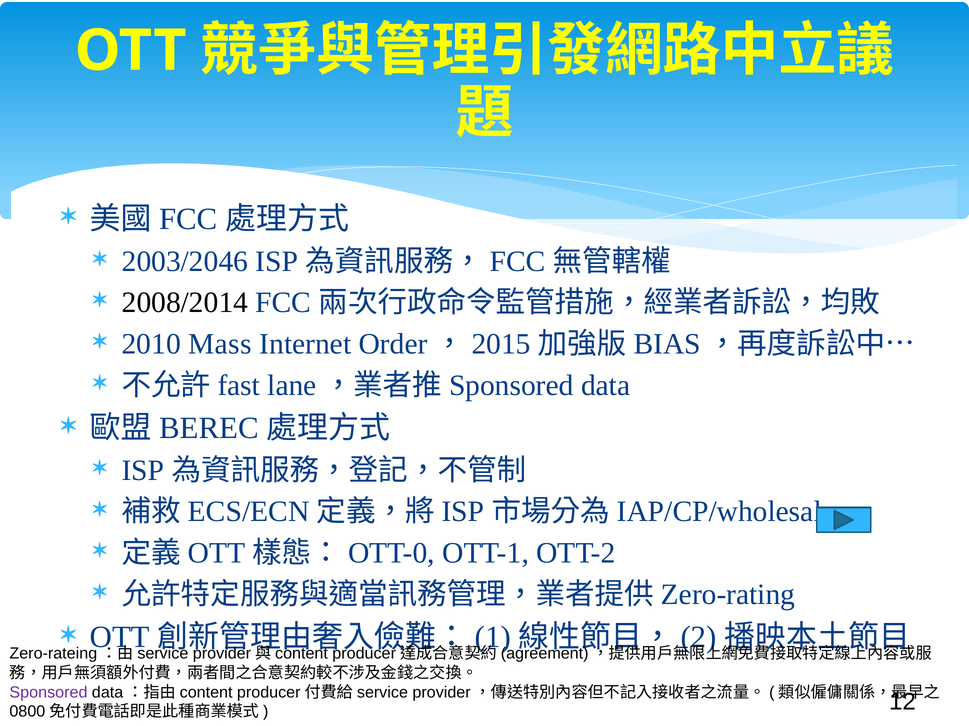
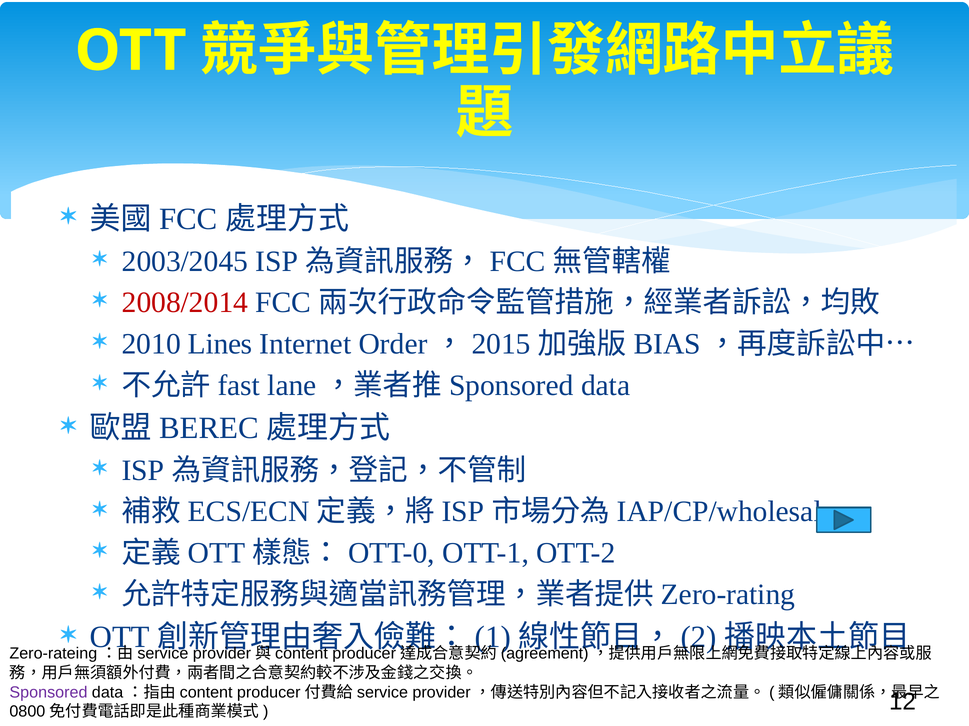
2003/2046: 2003/2046 -> 2003/2045
2008/2014 colour: black -> red
Mass: Mass -> Lines
